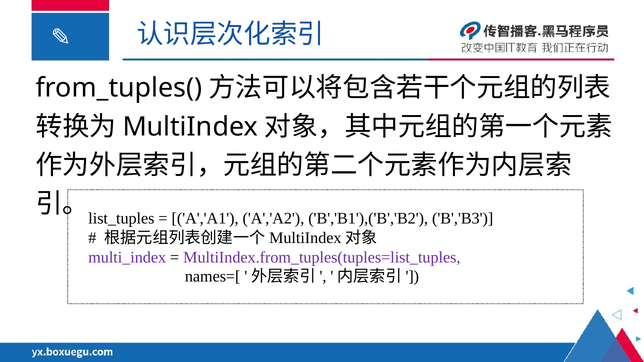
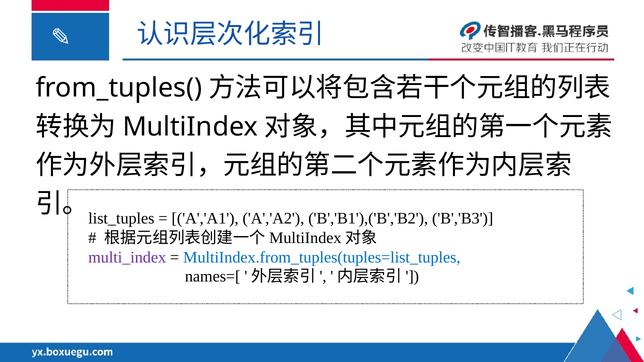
MultiIndex.from_tuples(tuples=list_tuples colour: purple -> blue
